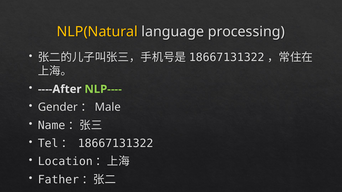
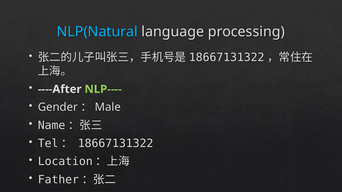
NLP(Natural colour: yellow -> light blue
